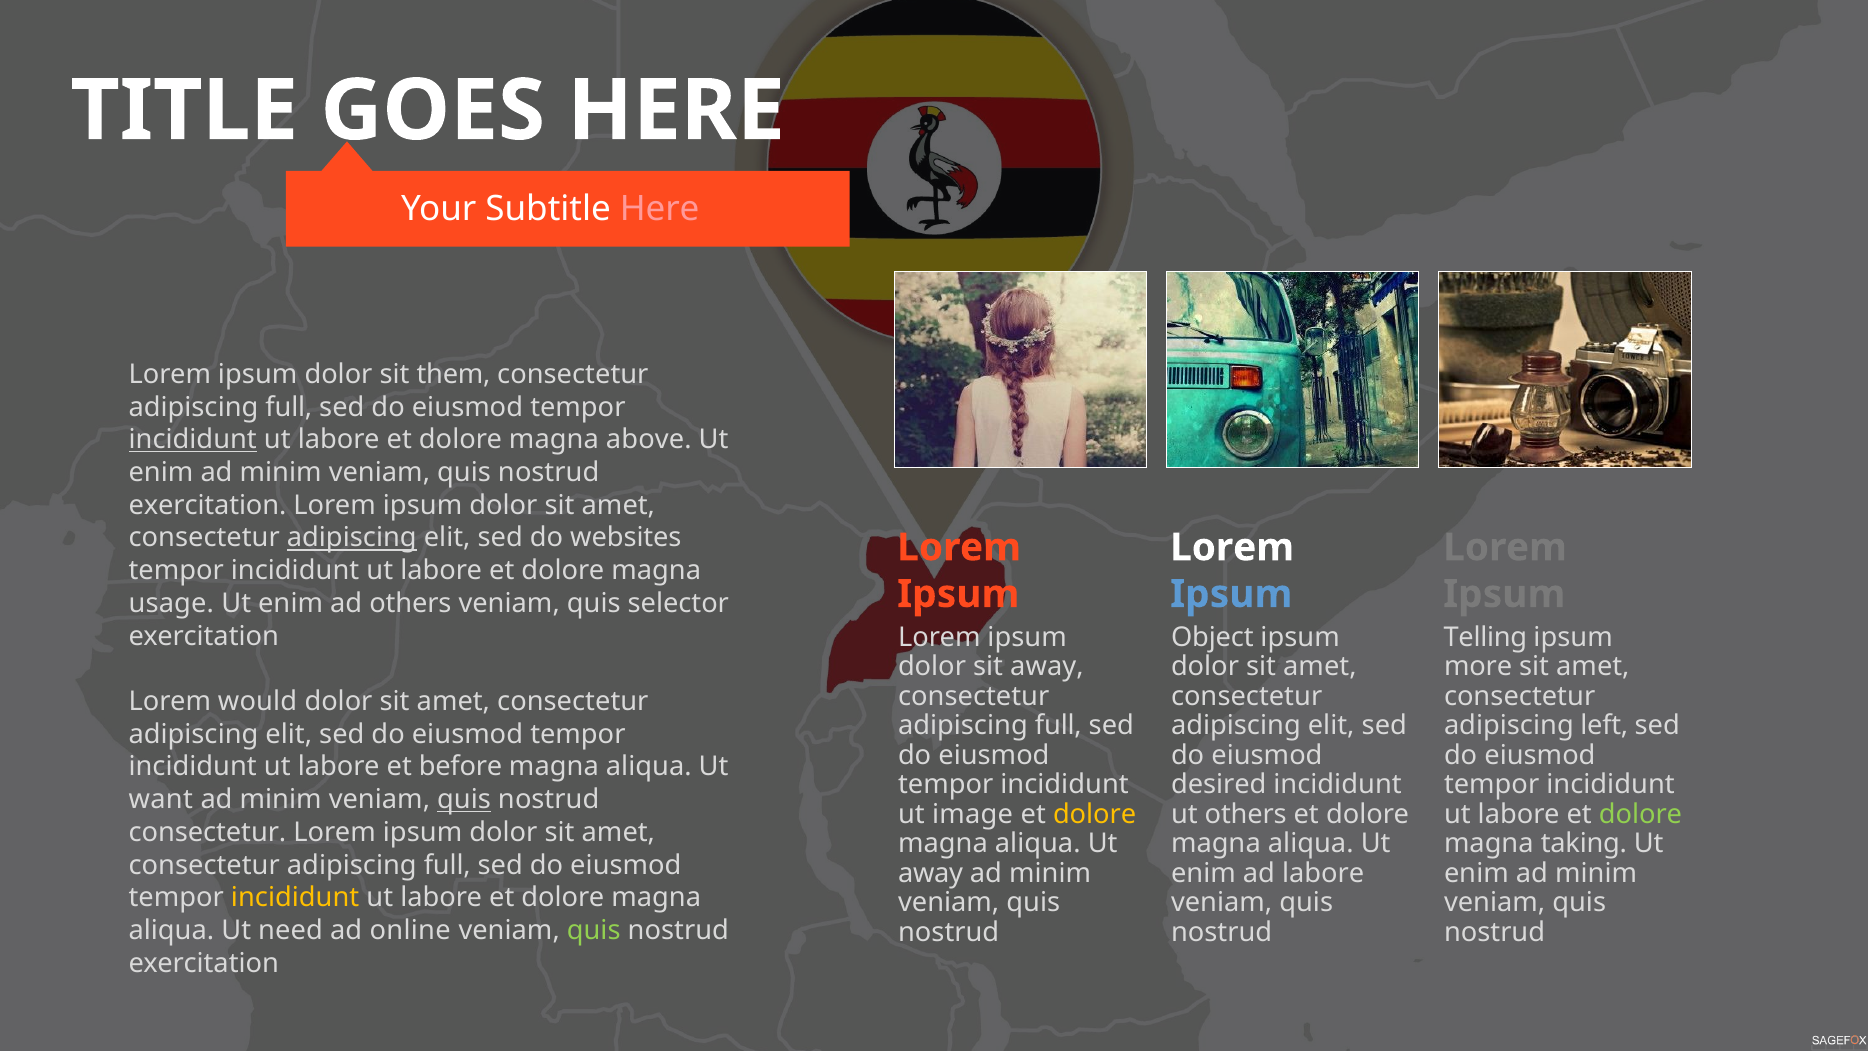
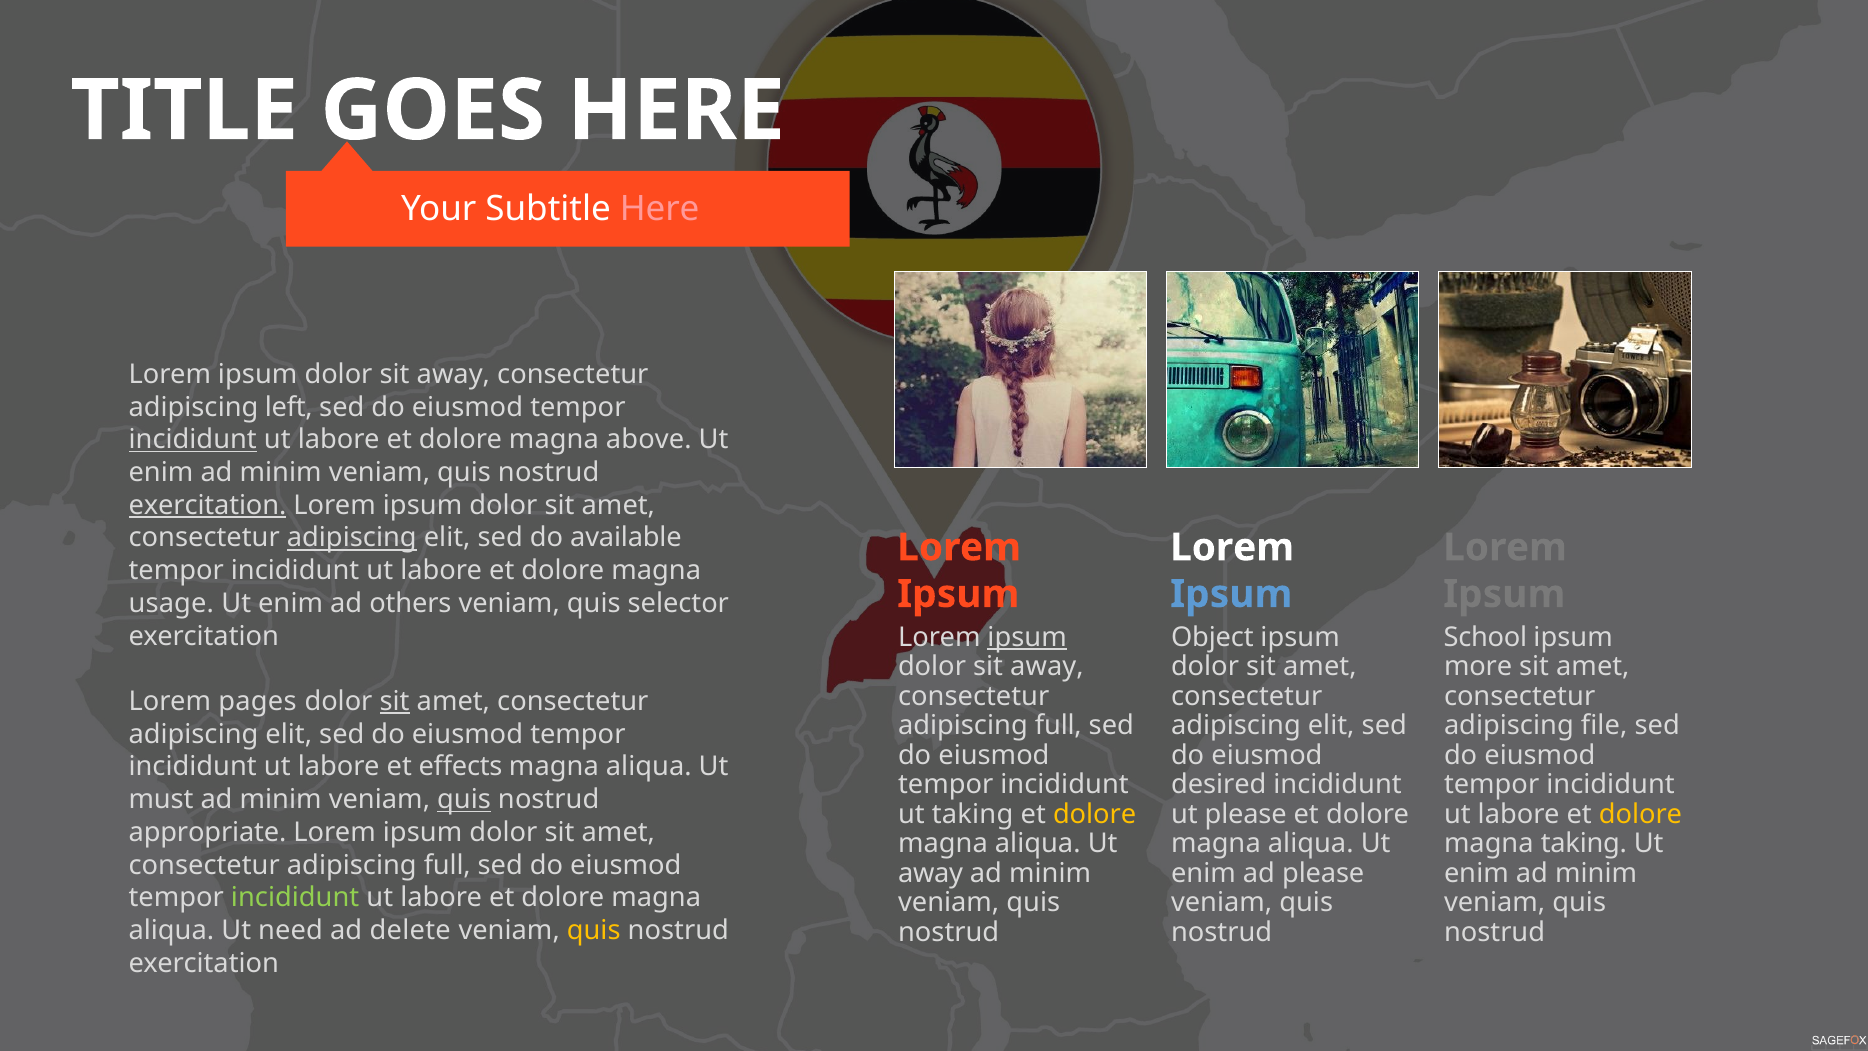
them at (454, 374): them -> away
full at (289, 407): full -> left
exercitation at (207, 505) underline: none -> present
websites: websites -> available
ipsum at (1027, 637) underline: none -> present
Telling: Telling -> School
would: would -> pages
sit at (395, 701) underline: none -> present
left: left -> file
before: before -> effects
want: want -> must
ut image: image -> taking
ut others: others -> please
dolore at (1641, 814) colour: light green -> yellow
consectetur at (207, 832): consectetur -> appropriate
ad labore: labore -> please
incididunt at (295, 898) colour: yellow -> light green
online: online -> delete
quis at (594, 930) colour: light green -> yellow
